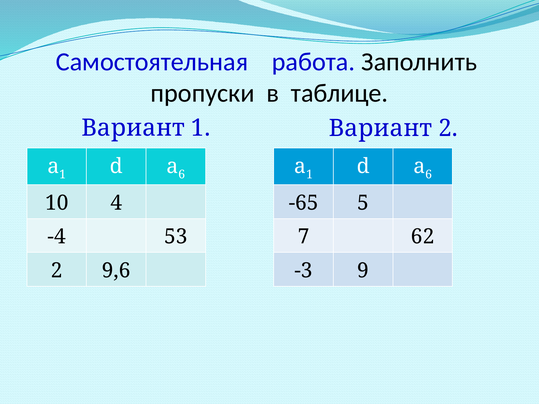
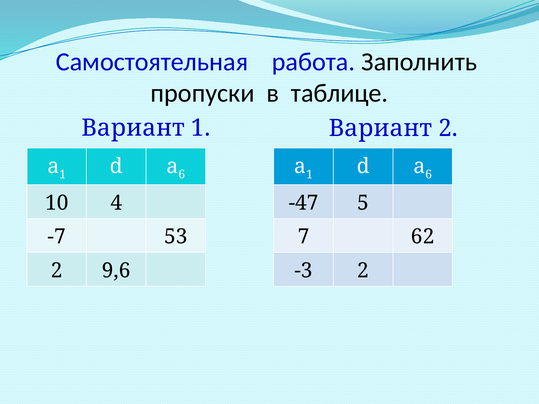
-65: -65 -> -47
-4: -4 -> -7
-3 9: 9 -> 2
